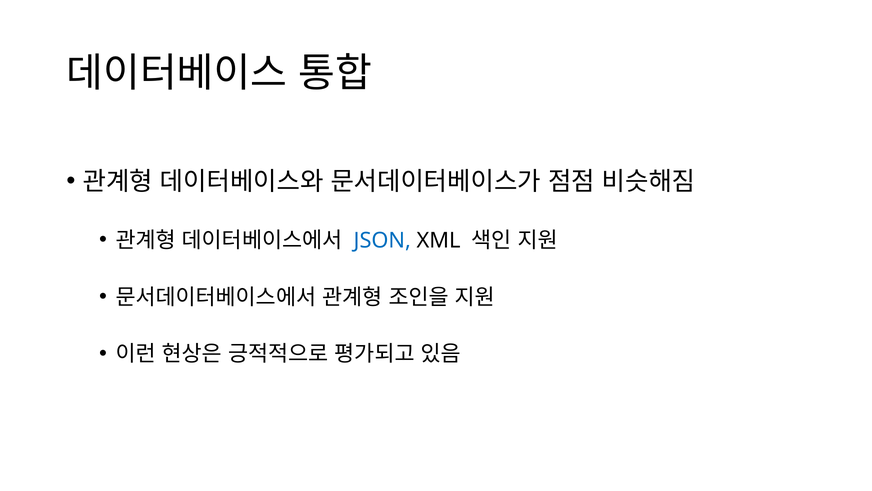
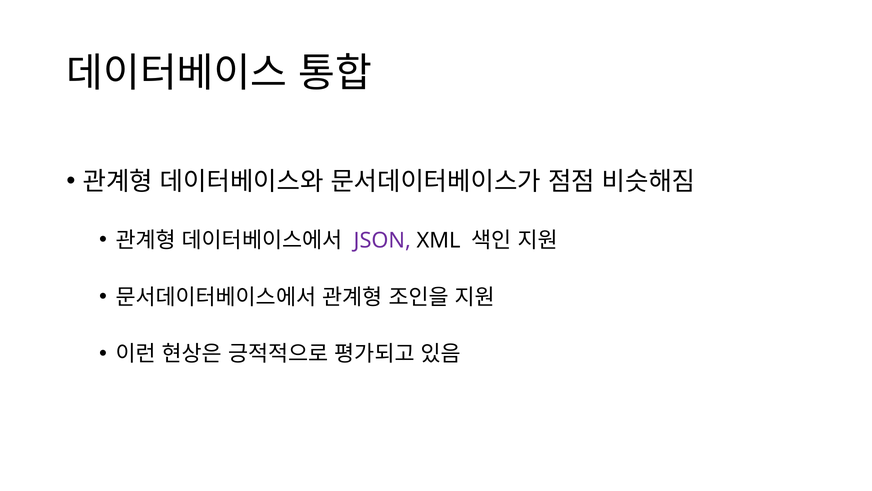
JSON colour: blue -> purple
